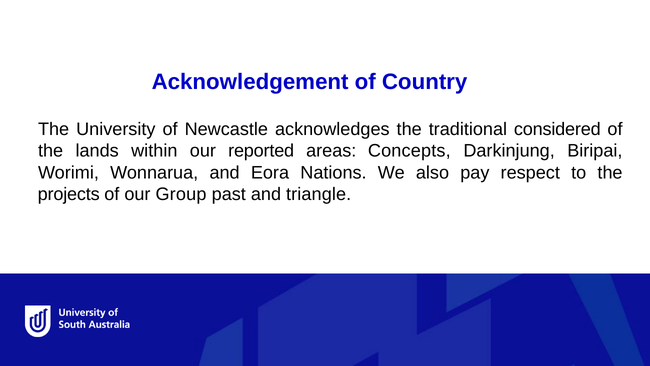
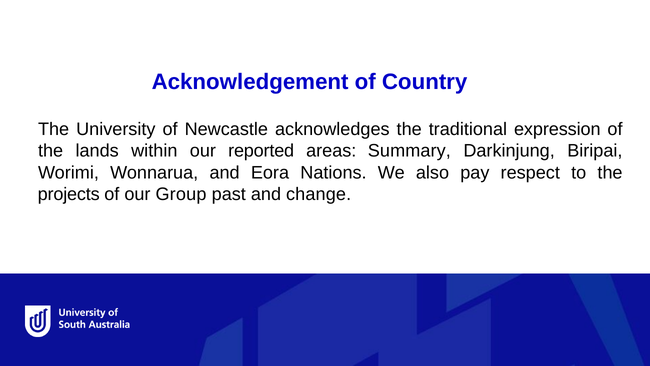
considered: considered -> expression
Concepts: Concepts -> Summary
triangle: triangle -> change
